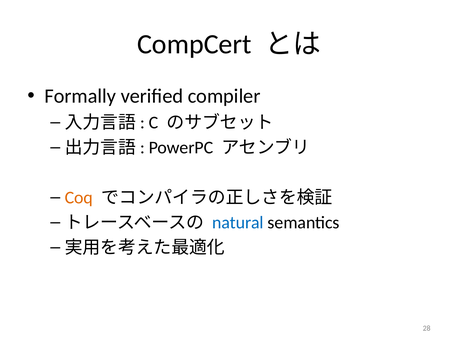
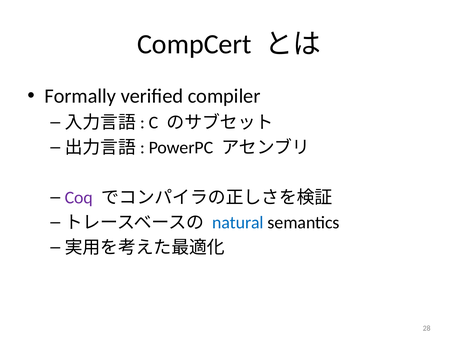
Coq colour: orange -> purple
